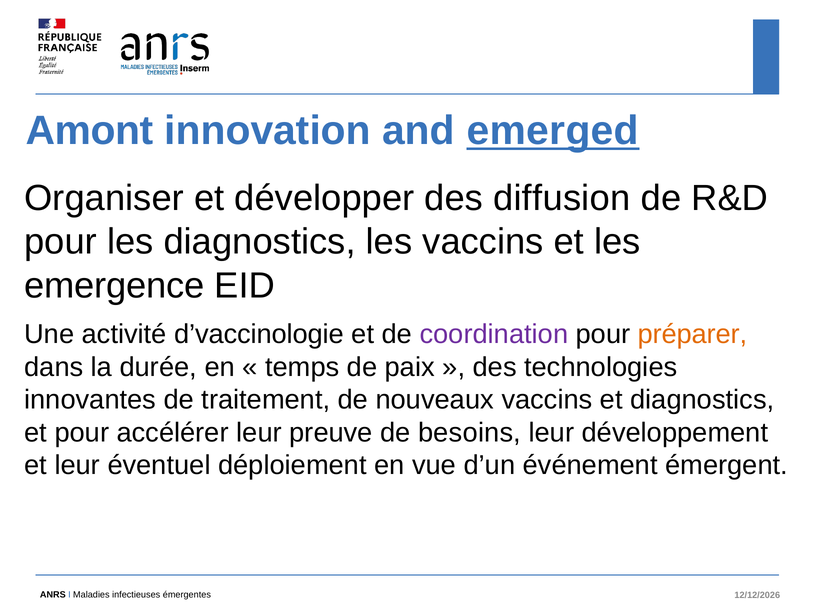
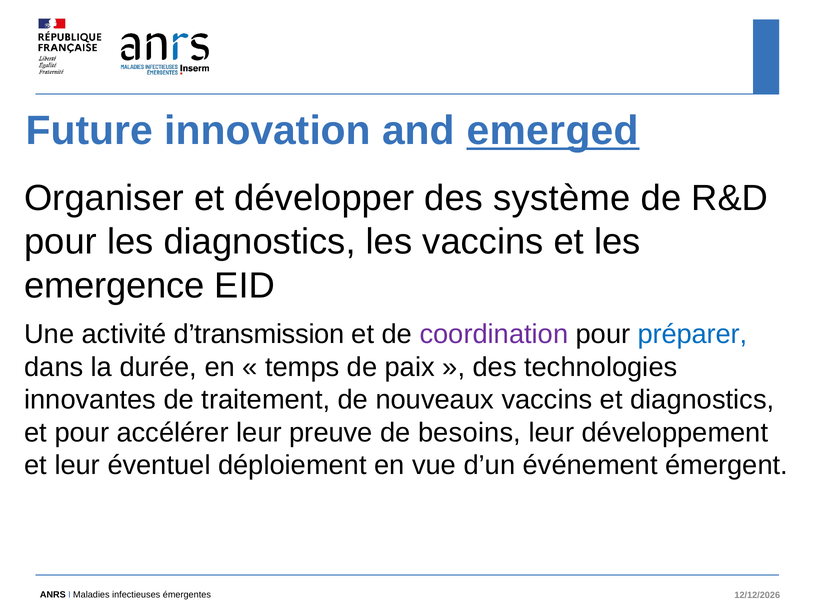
Amont: Amont -> Future
diffusion: diffusion -> système
d’vaccinologie: d’vaccinologie -> d’transmission
préparer colour: orange -> blue
